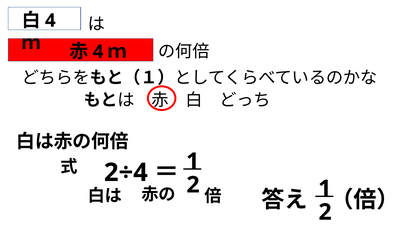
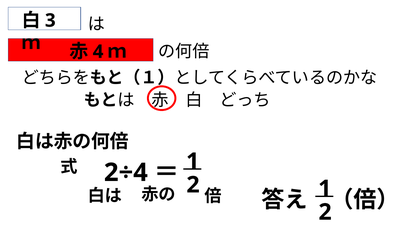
4 at (50, 21): 4 -> 3
